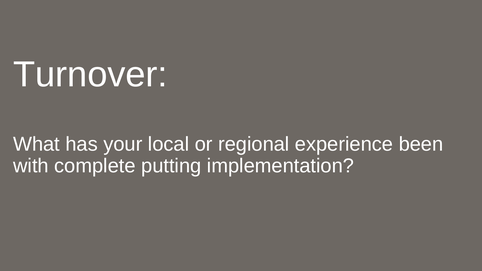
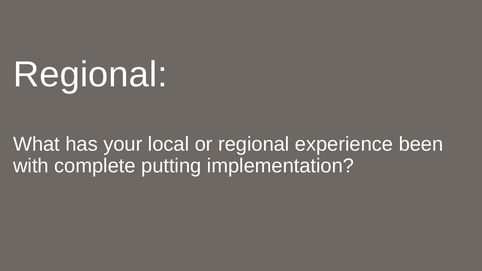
Turnover at (90, 75): Turnover -> Regional
